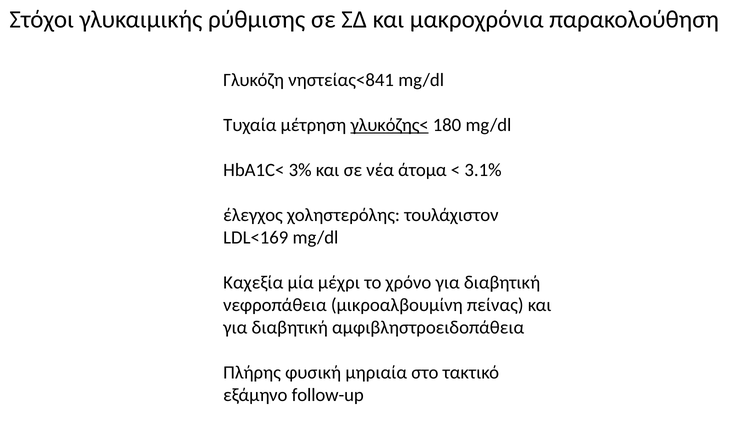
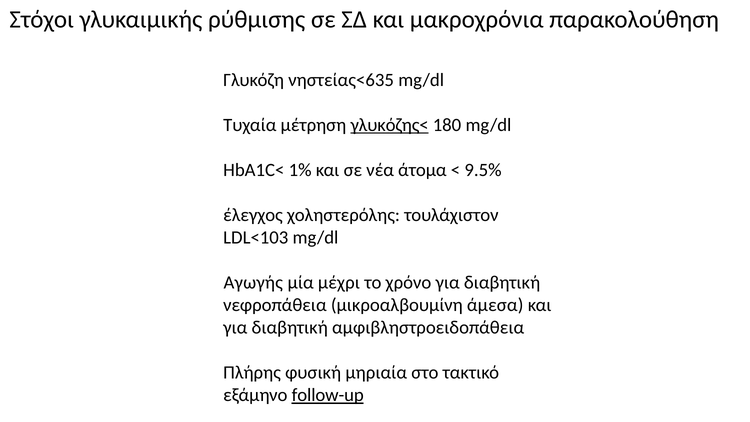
νηστείας<841: νηστείας<841 -> νηστείας<635
3%: 3% -> 1%
3.1%: 3.1% -> 9.5%
LDL<169: LDL<169 -> LDL<103
Καχεξία: Καχεξία -> Αγωγής
πείνας: πείνας -> άμεσα
follow-up underline: none -> present
